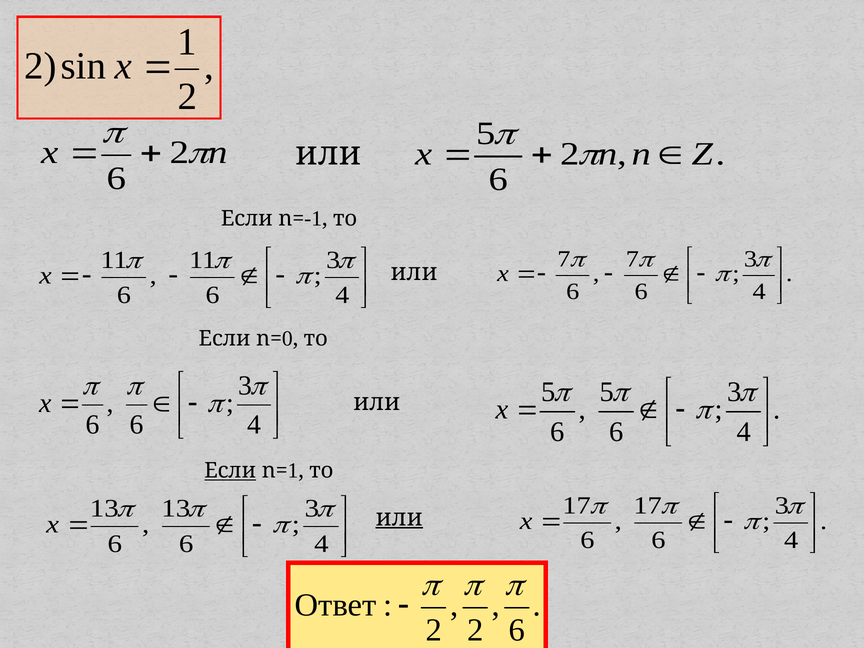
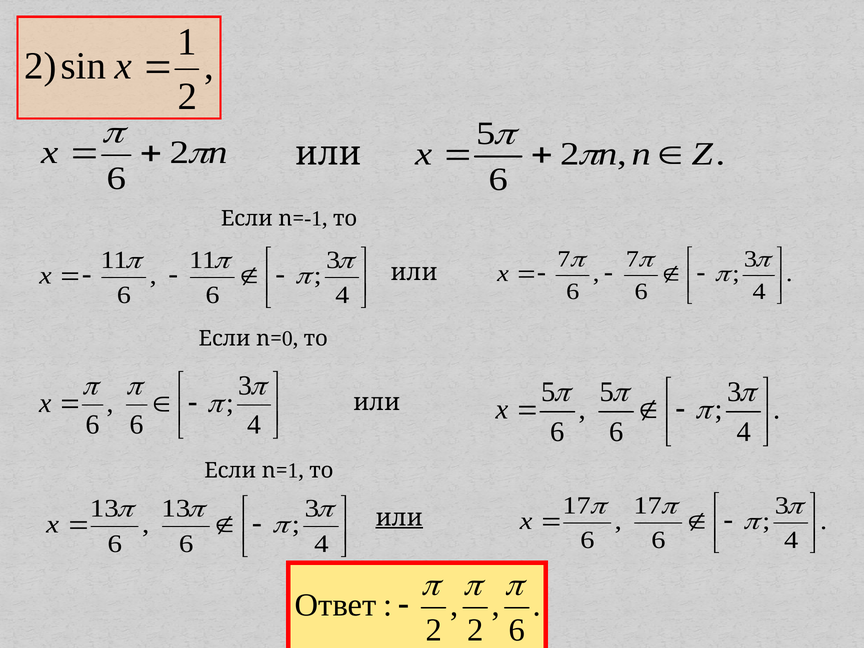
Если at (230, 471) underline: present -> none
